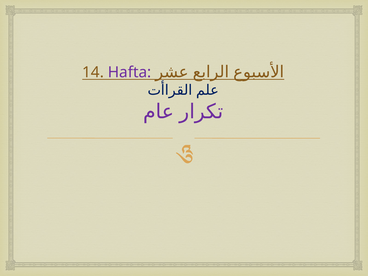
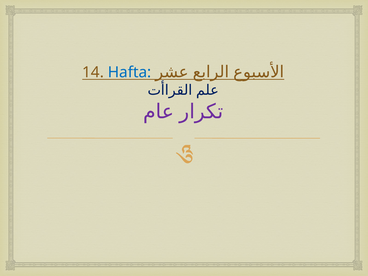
Hafta colour: purple -> blue
